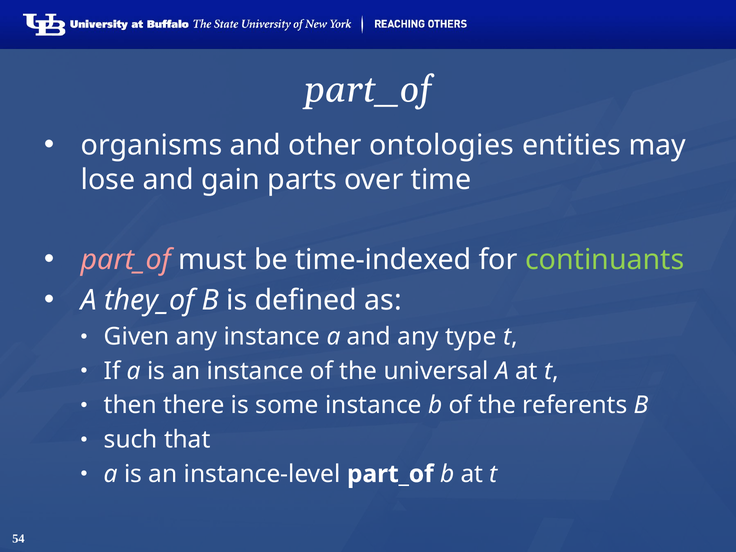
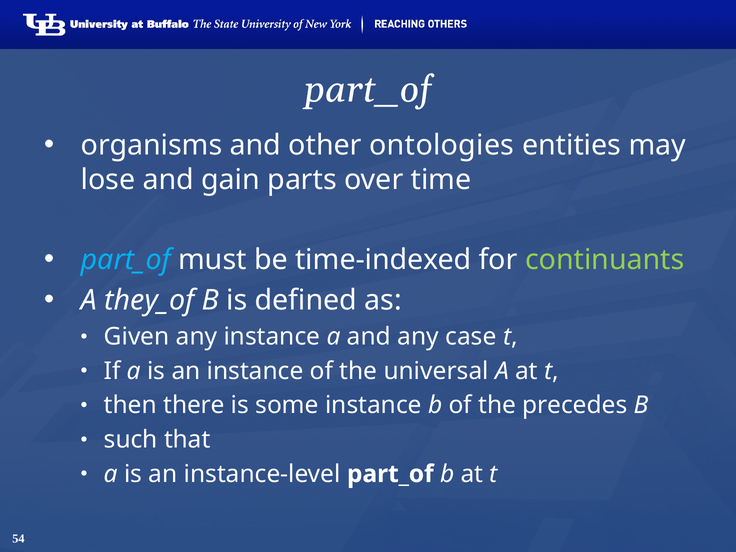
part_of at (126, 260) colour: pink -> light blue
type: type -> case
referents: referents -> precedes
